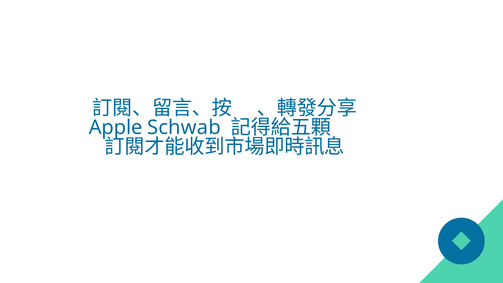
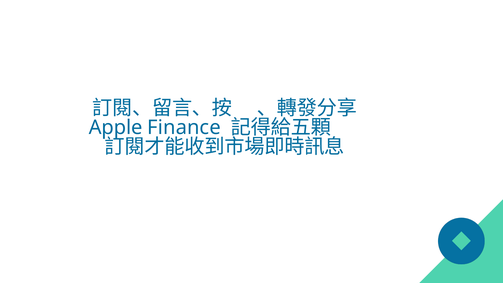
Schwab: Schwab -> Finance
